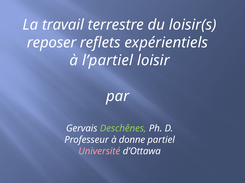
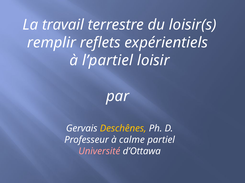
reposer: reposer -> remplir
Deschênes colour: light green -> yellow
donne: donne -> calme
